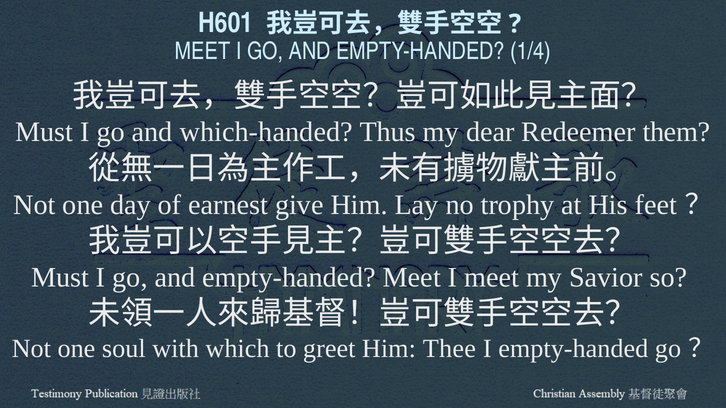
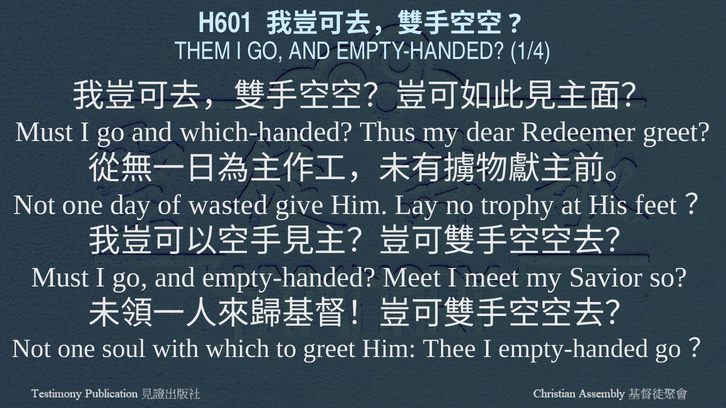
MEET at (203, 52): MEET -> THEM
Redeemer them: them -> greet
earnest: earnest -> wasted
